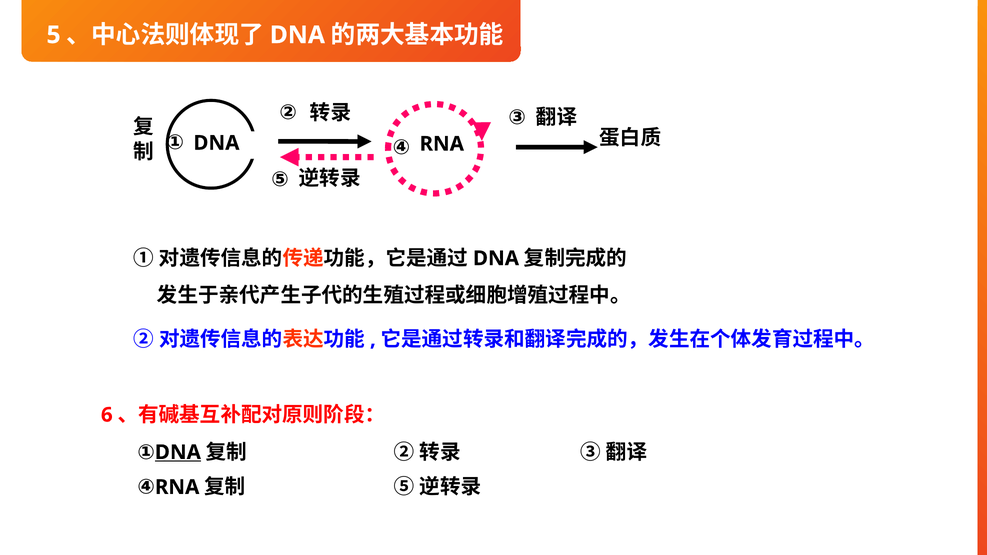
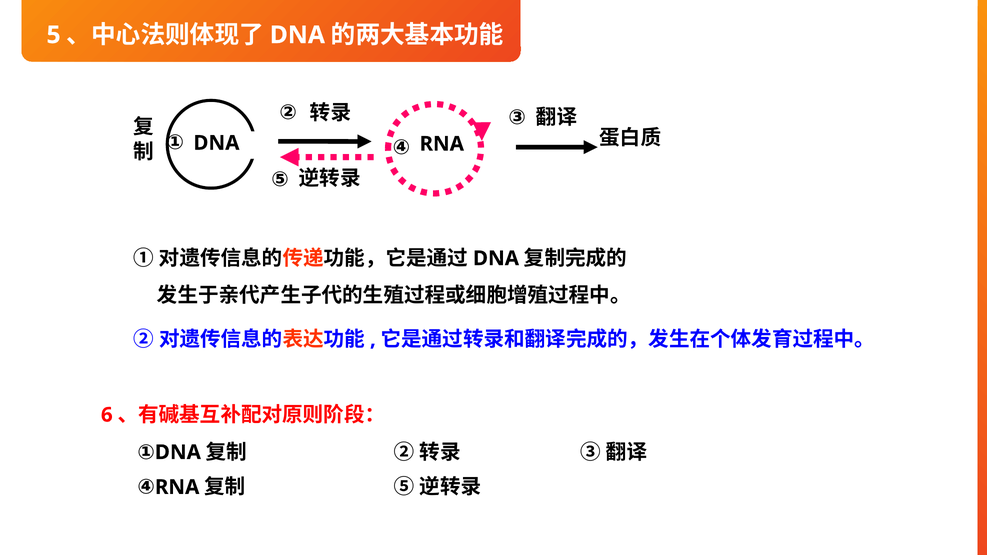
DNA at (178, 452) underline: present -> none
